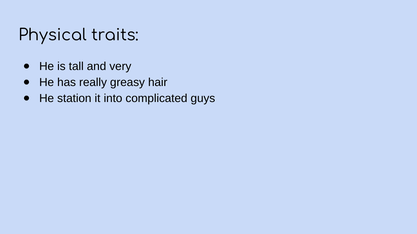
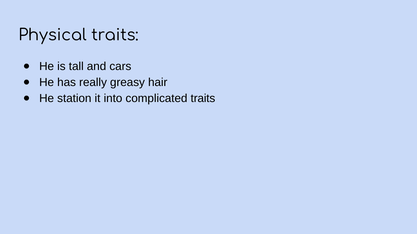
very: very -> cars
complicated guys: guys -> traits
